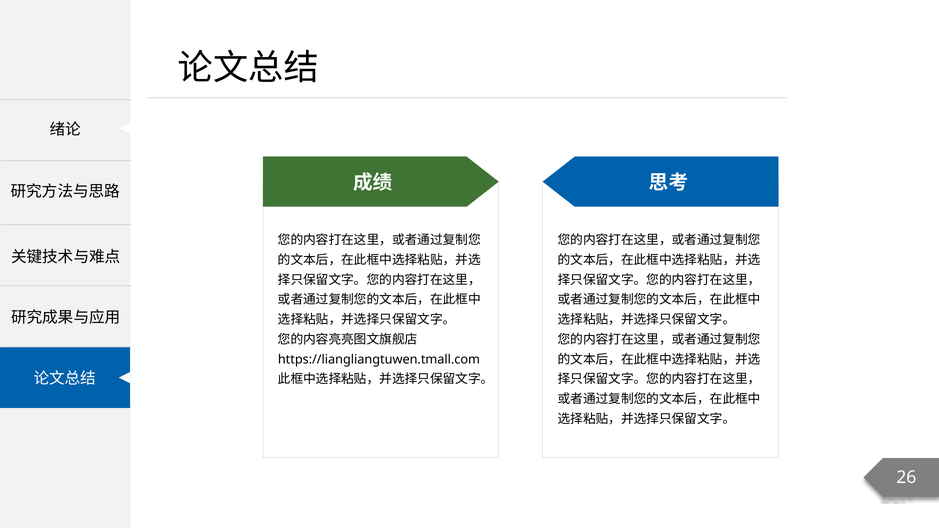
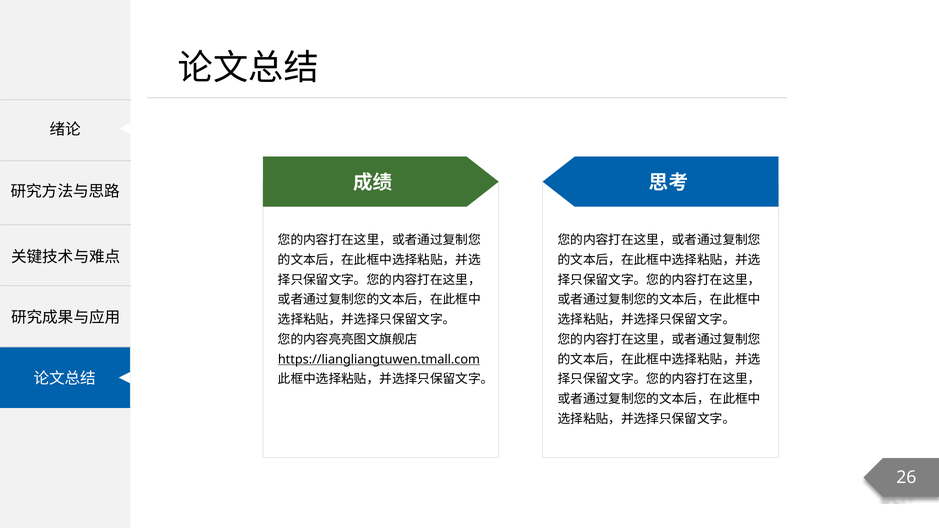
https://liangliangtuwen.tmall.com underline: none -> present
